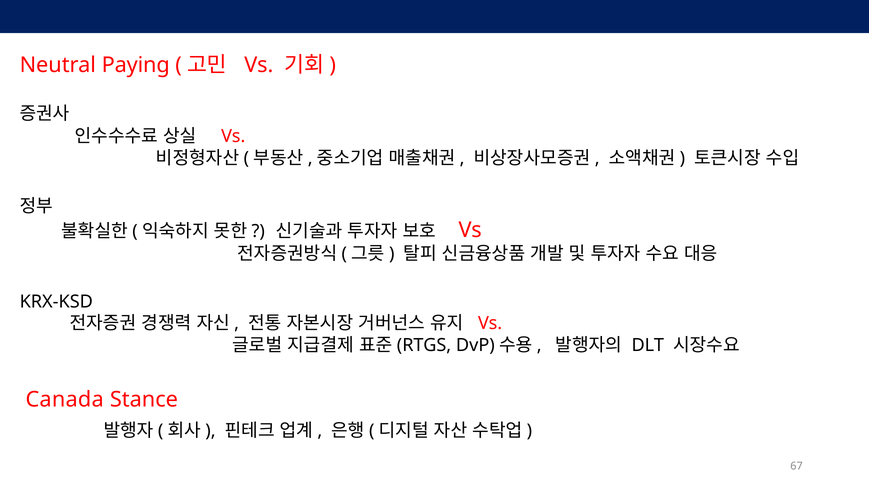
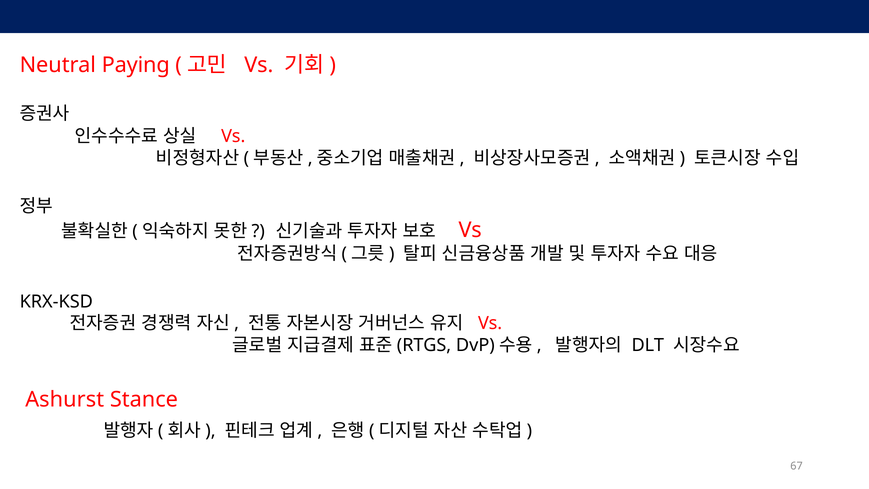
Canada: Canada -> Ashurst
